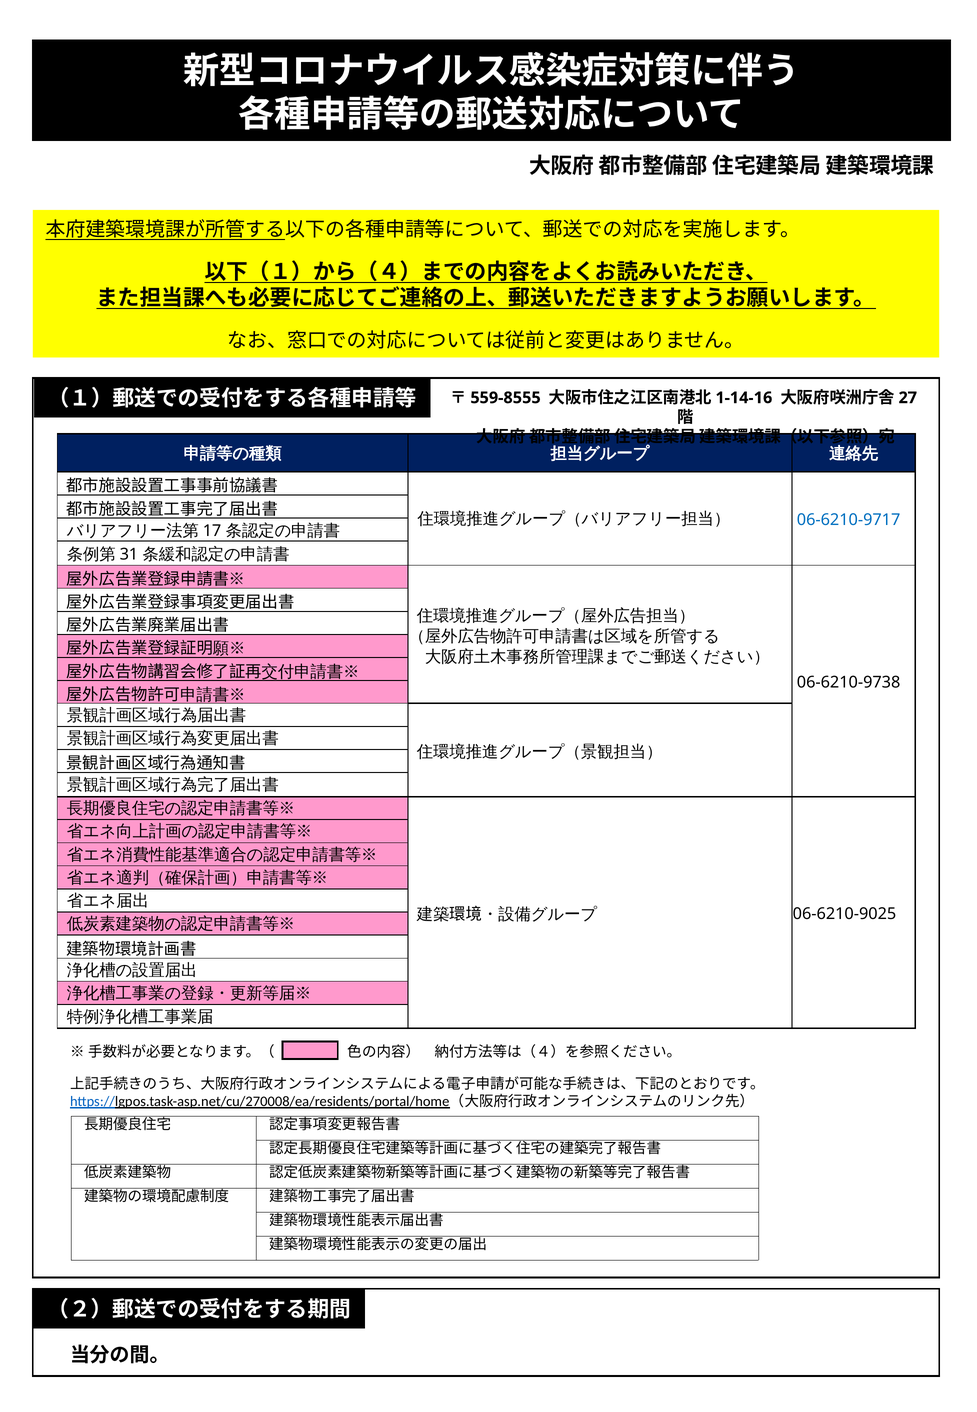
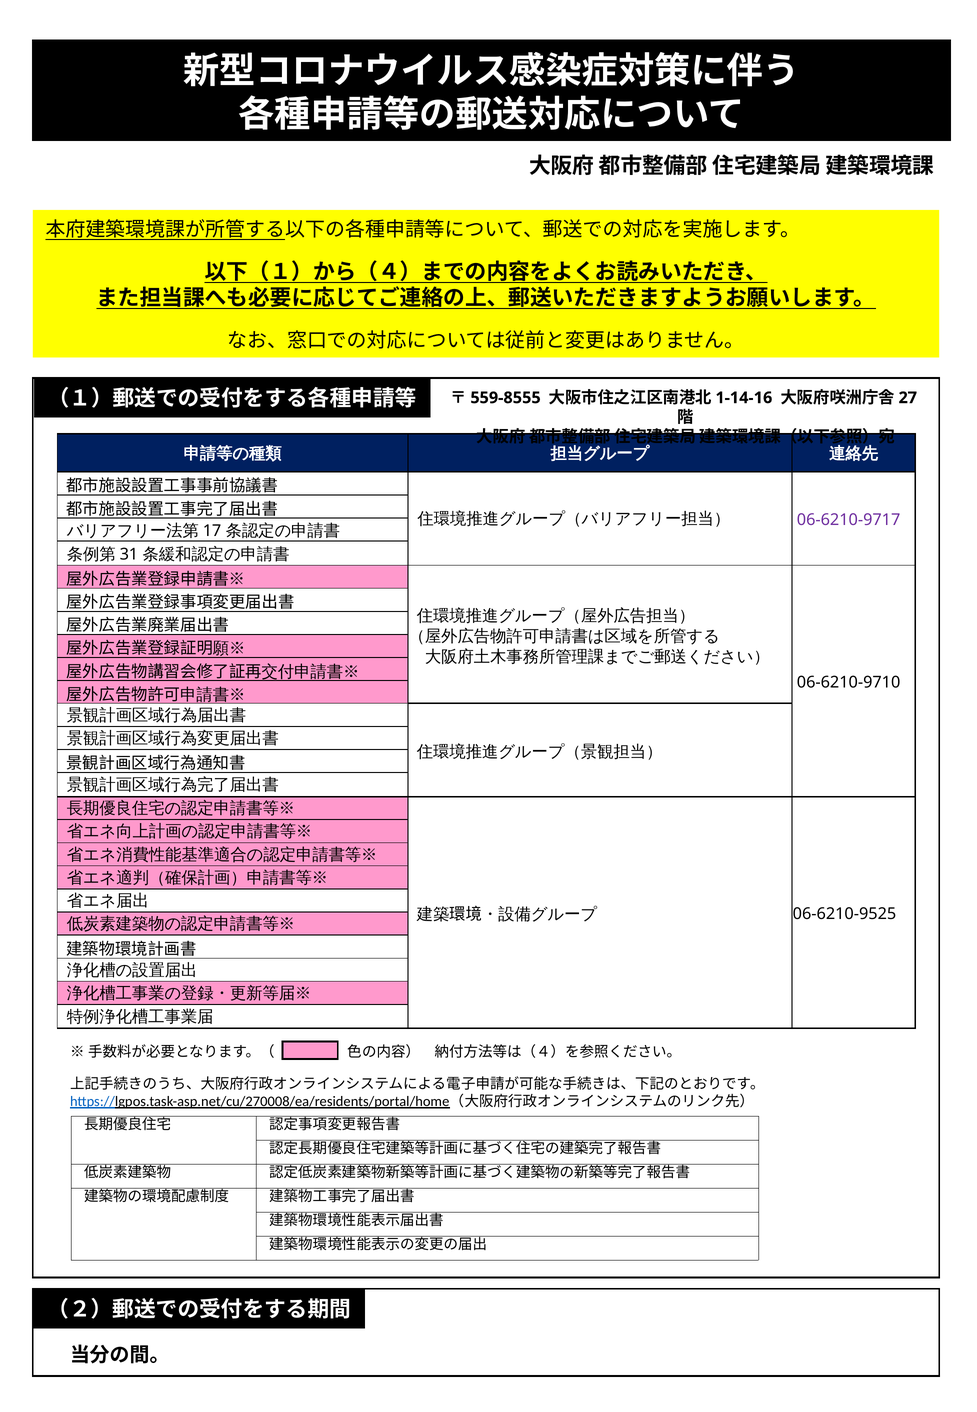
06-6210-9717 colour: blue -> purple
06-6210-9738: 06-6210-9738 -> 06-6210-9710
06-6210-9025: 06-6210-9025 -> 06-6210-9525
